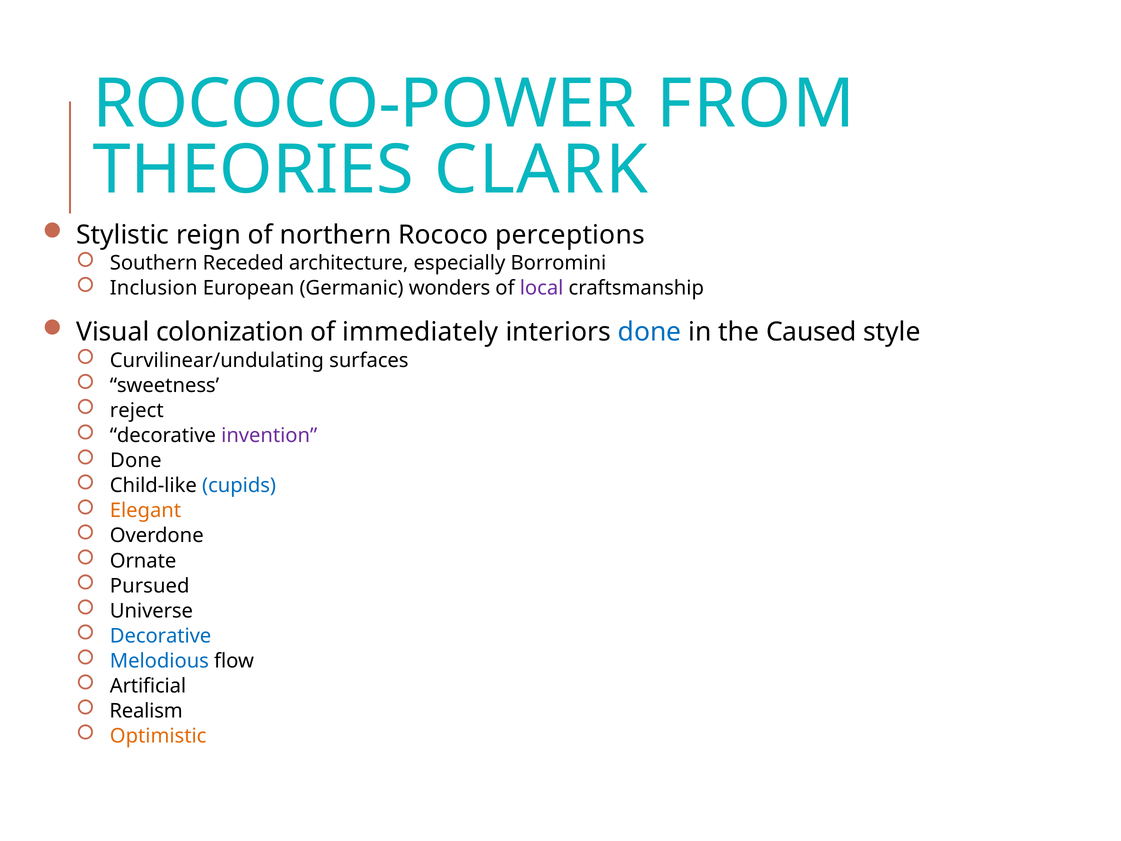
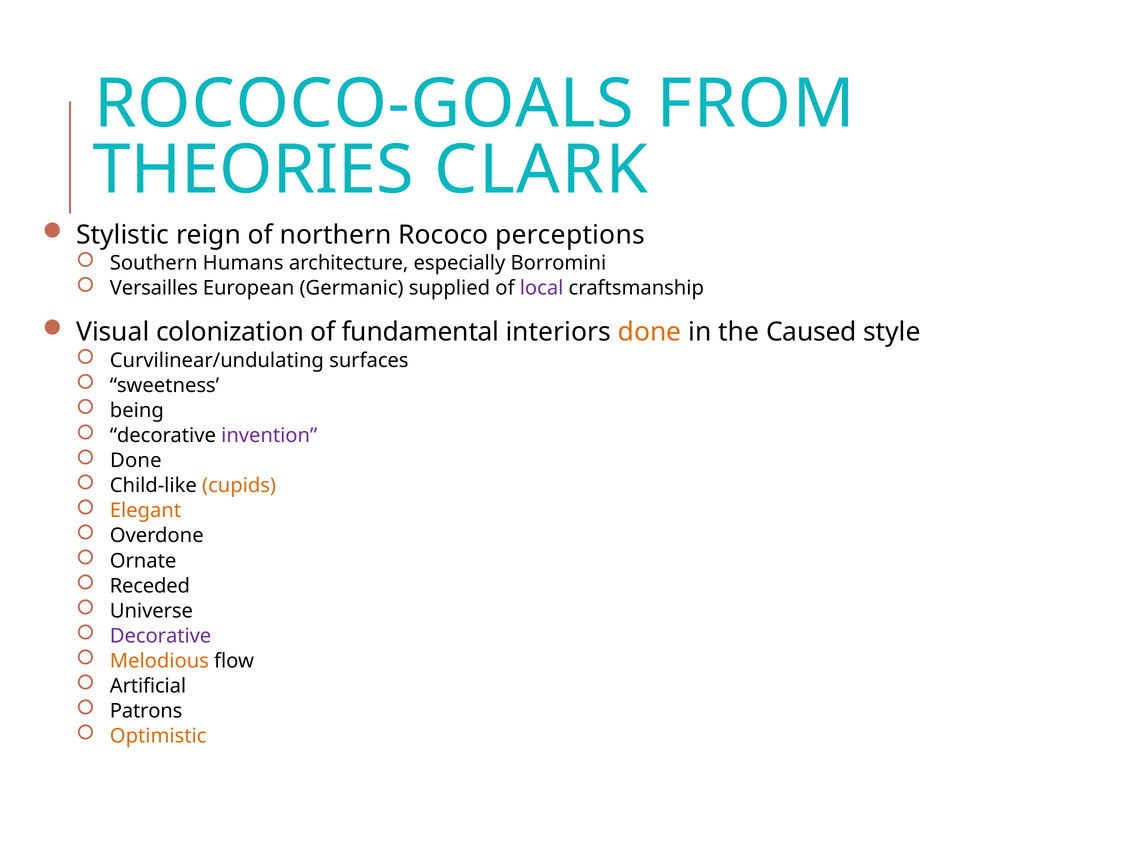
ROCOCO-POWER: ROCOCO-POWER -> ROCOCO-GOALS
Receded: Receded -> Humans
Inclusion: Inclusion -> Versailles
wonders: wonders -> supplied
immediately: immediately -> fundamental
done at (650, 332) colour: blue -> orange
reject: reject -> being
cupids colour: blue -> orange
Pursued: Pursued -> Receded
Decorative at (161, 636) colour: blue -> purple
Melodious colour: blue -> orange
Realism: Realism -> Patrons
